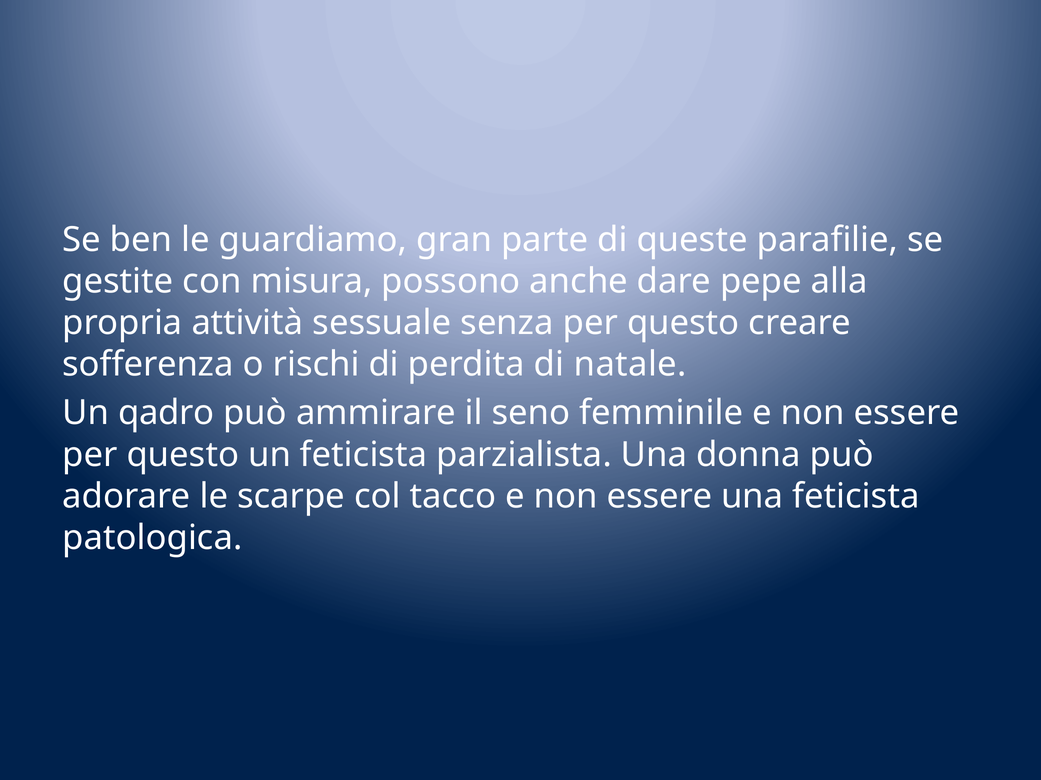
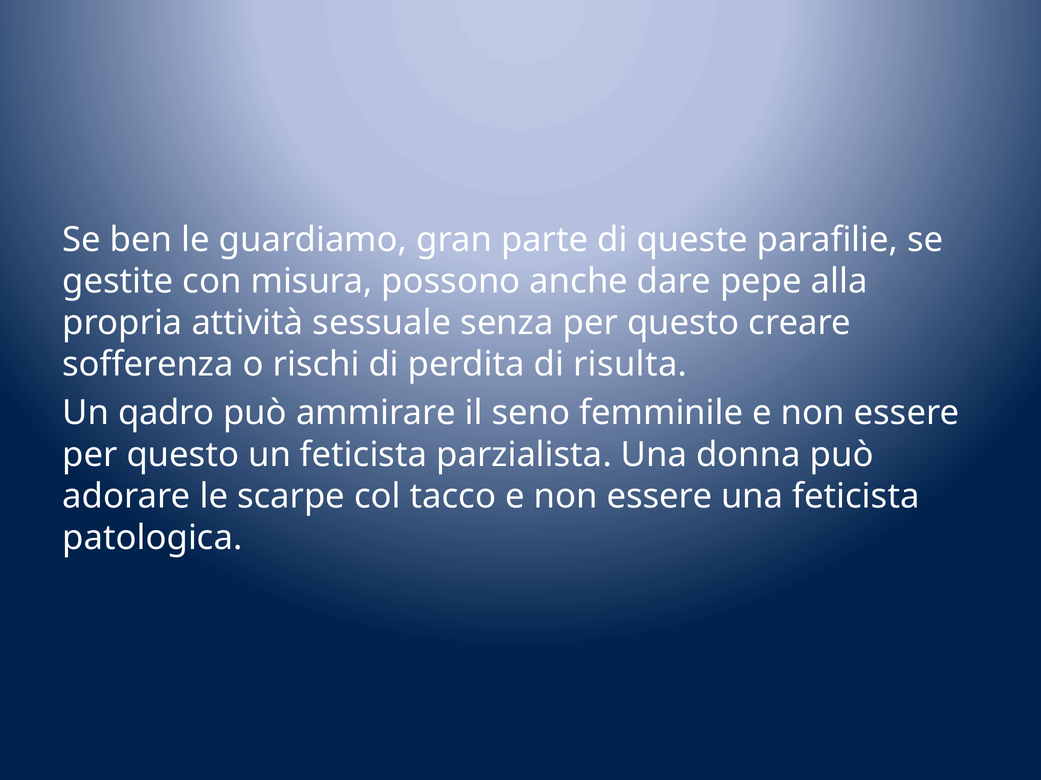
natale: natale -> risulta
